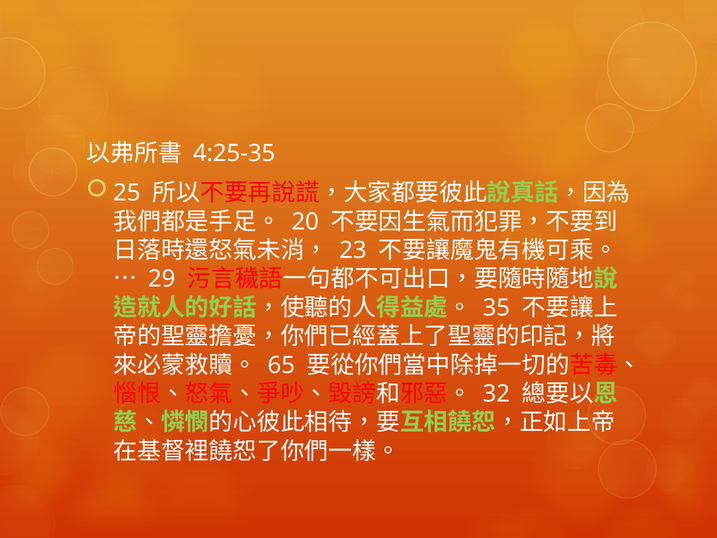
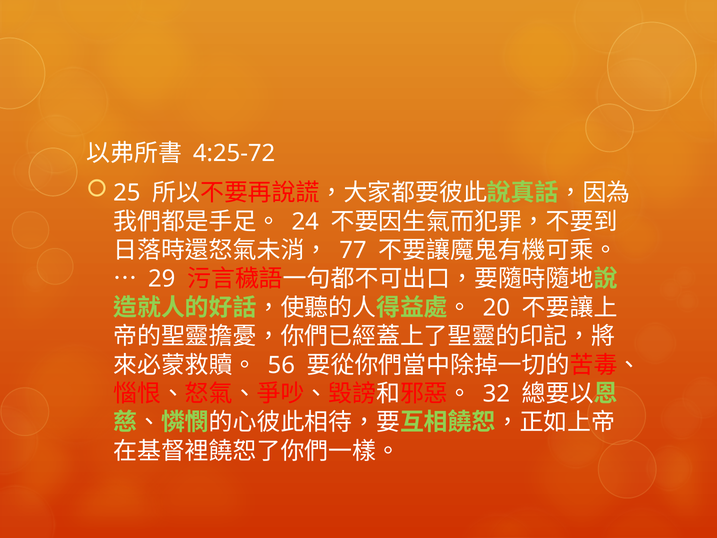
4:25-35: 4:25-35 -> 4:25-72
20: 20 -> 24
23: 23 -> 77
35: 35 -> 20
65: 65 -> 56
